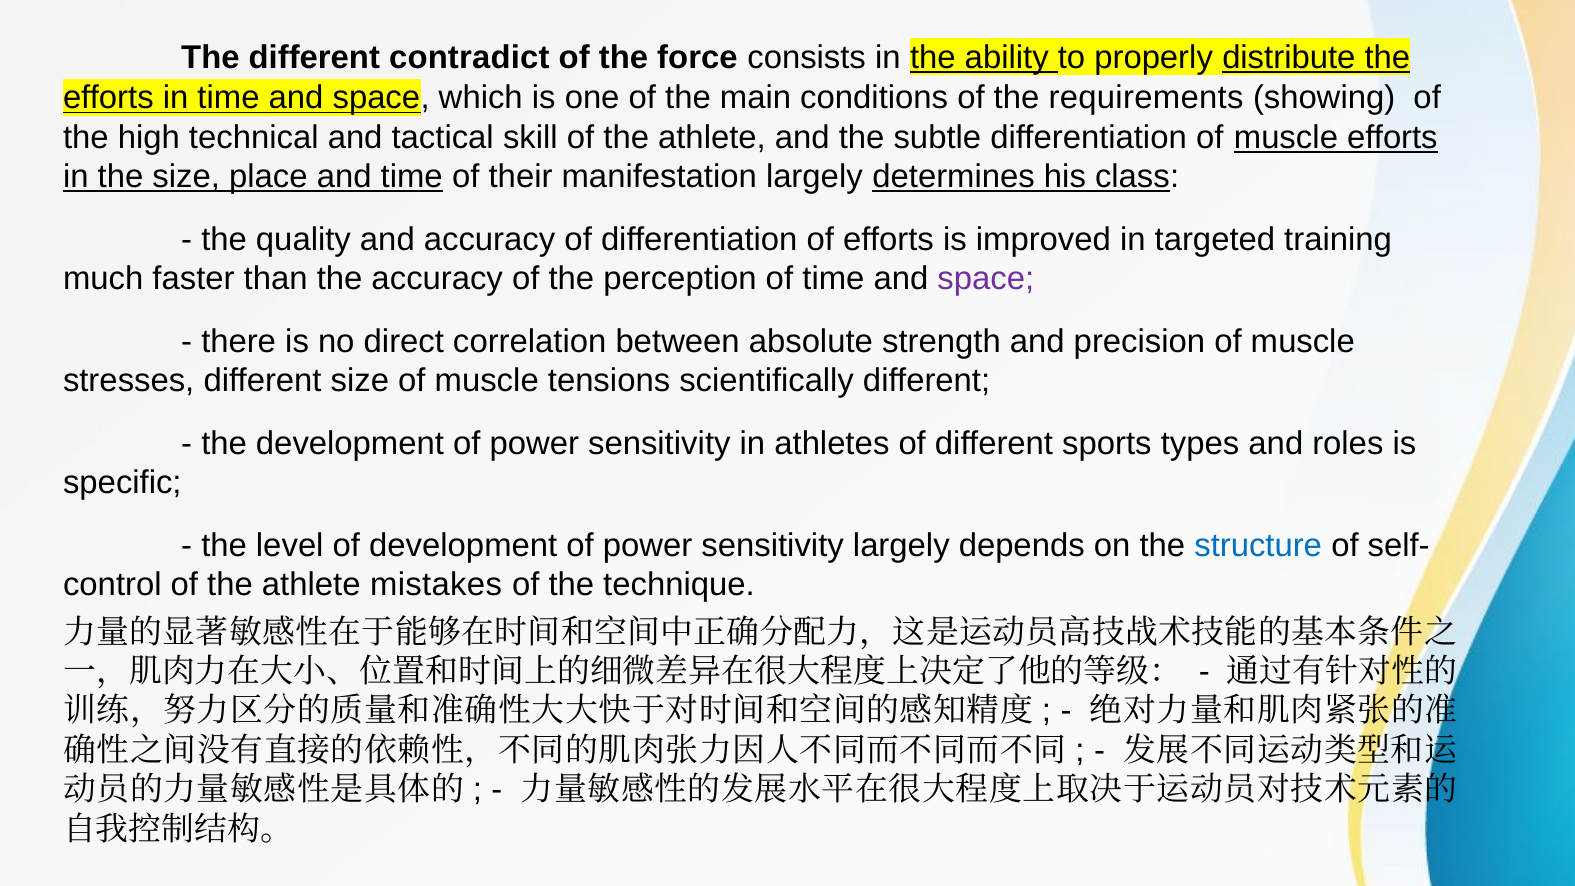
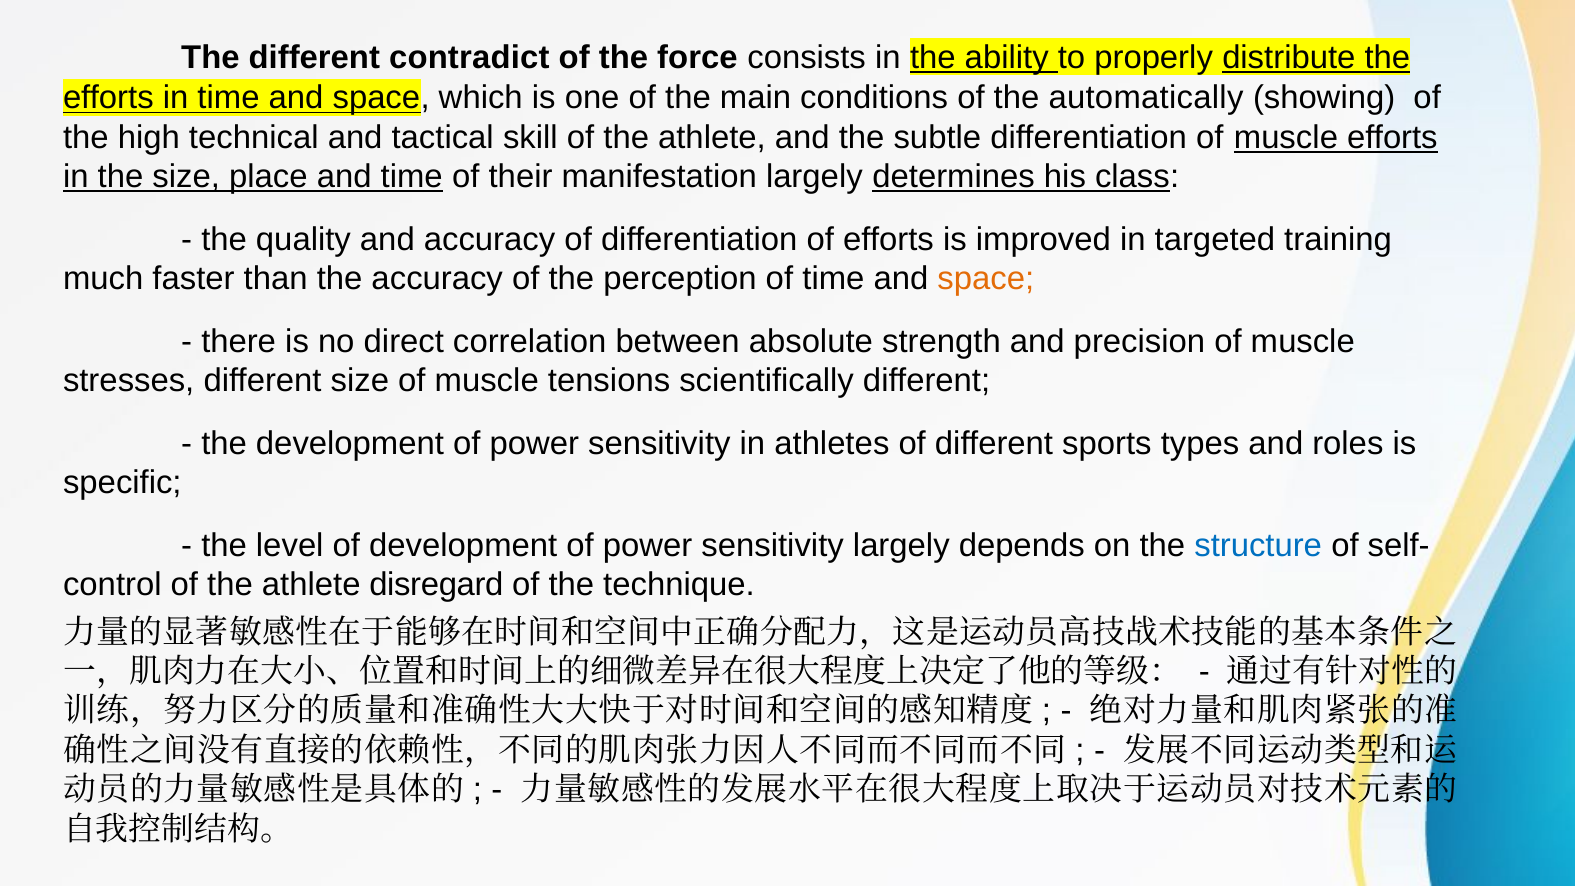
requirements: requirements -> automatically
space at (986, 279) colour: purple -> orange
mistakes: mistakes -> disregard
